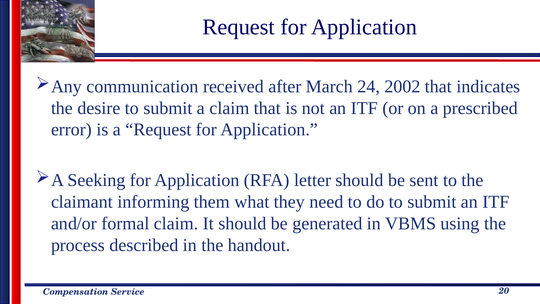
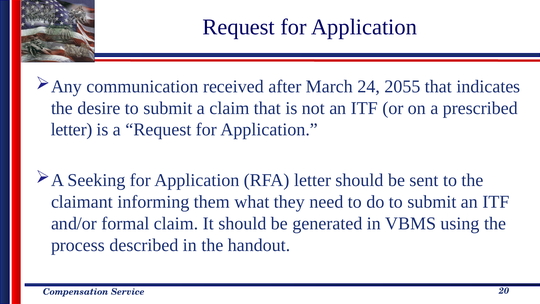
2002: 2002 -> 2055
error at (71, 130): error -> letter
